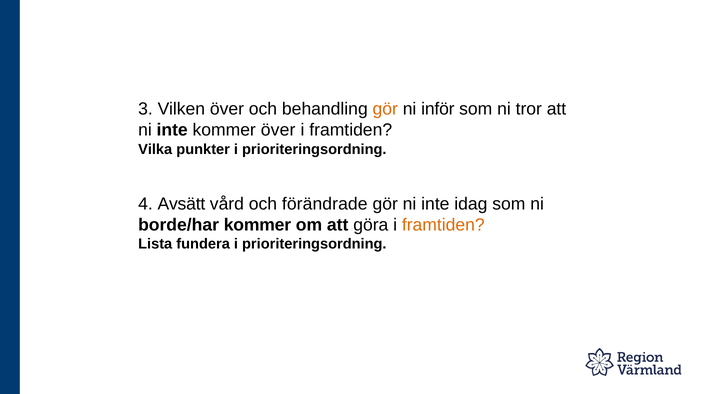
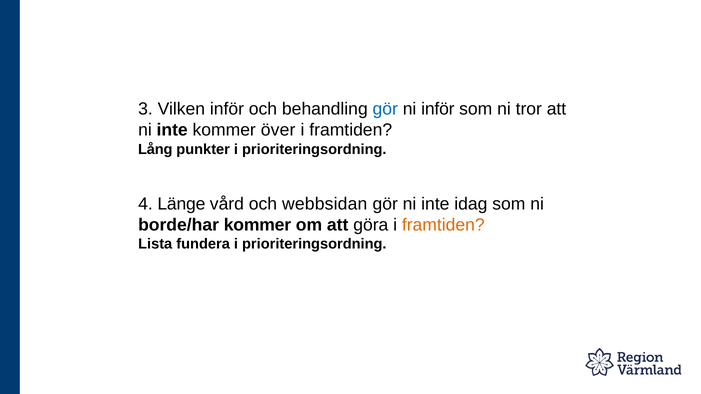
Vilken över: över -> inför
gör at (385, 109) colour: orange -> blue
Vilka: Vilka -> Lång
Avsätt: Avsätt -> Länge
förändrade: förändrade -> webbsidan
